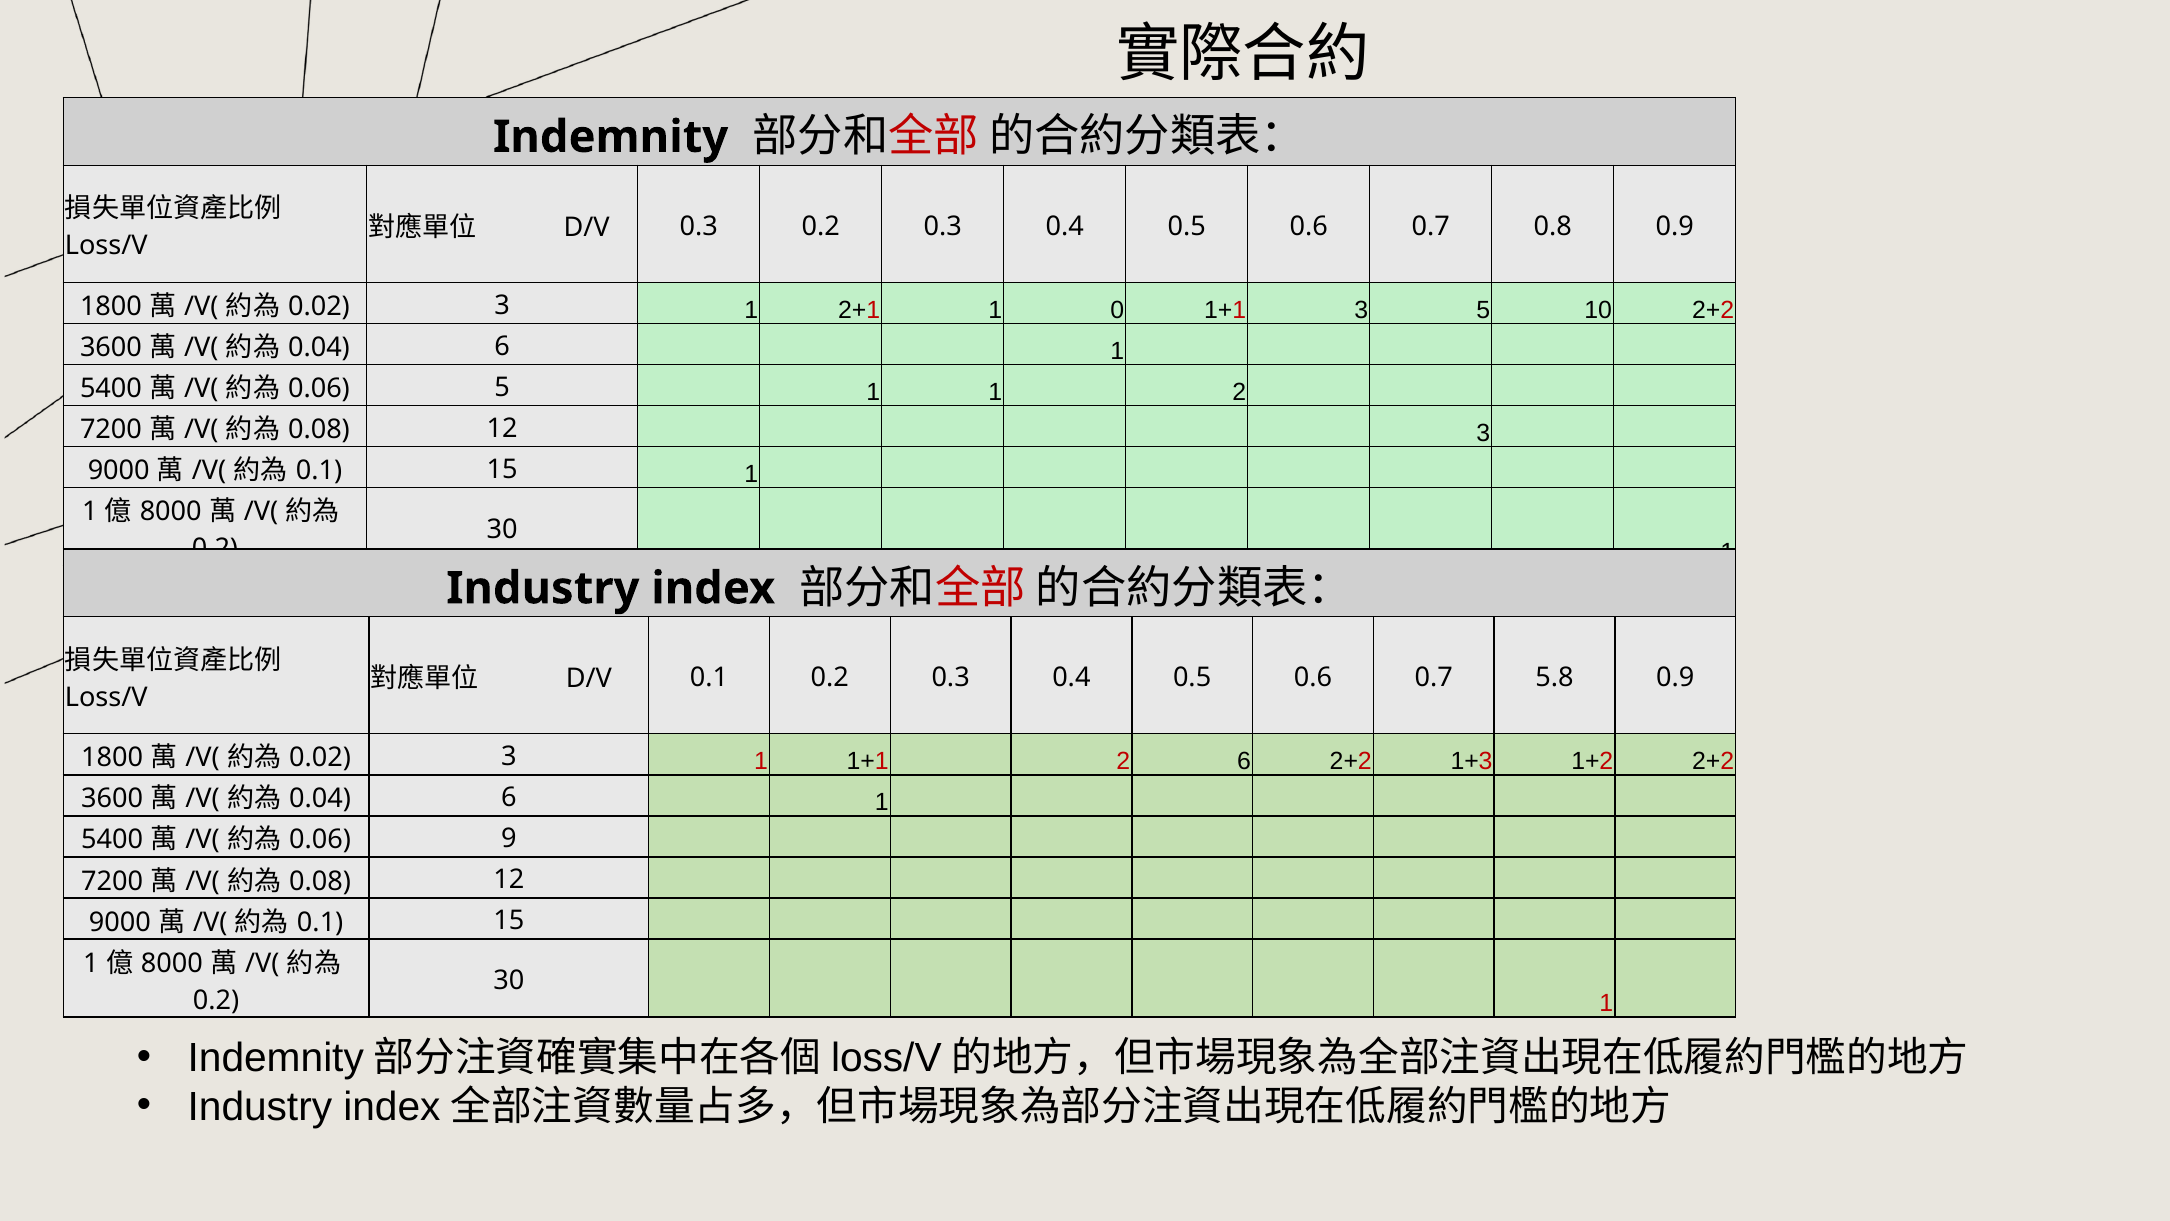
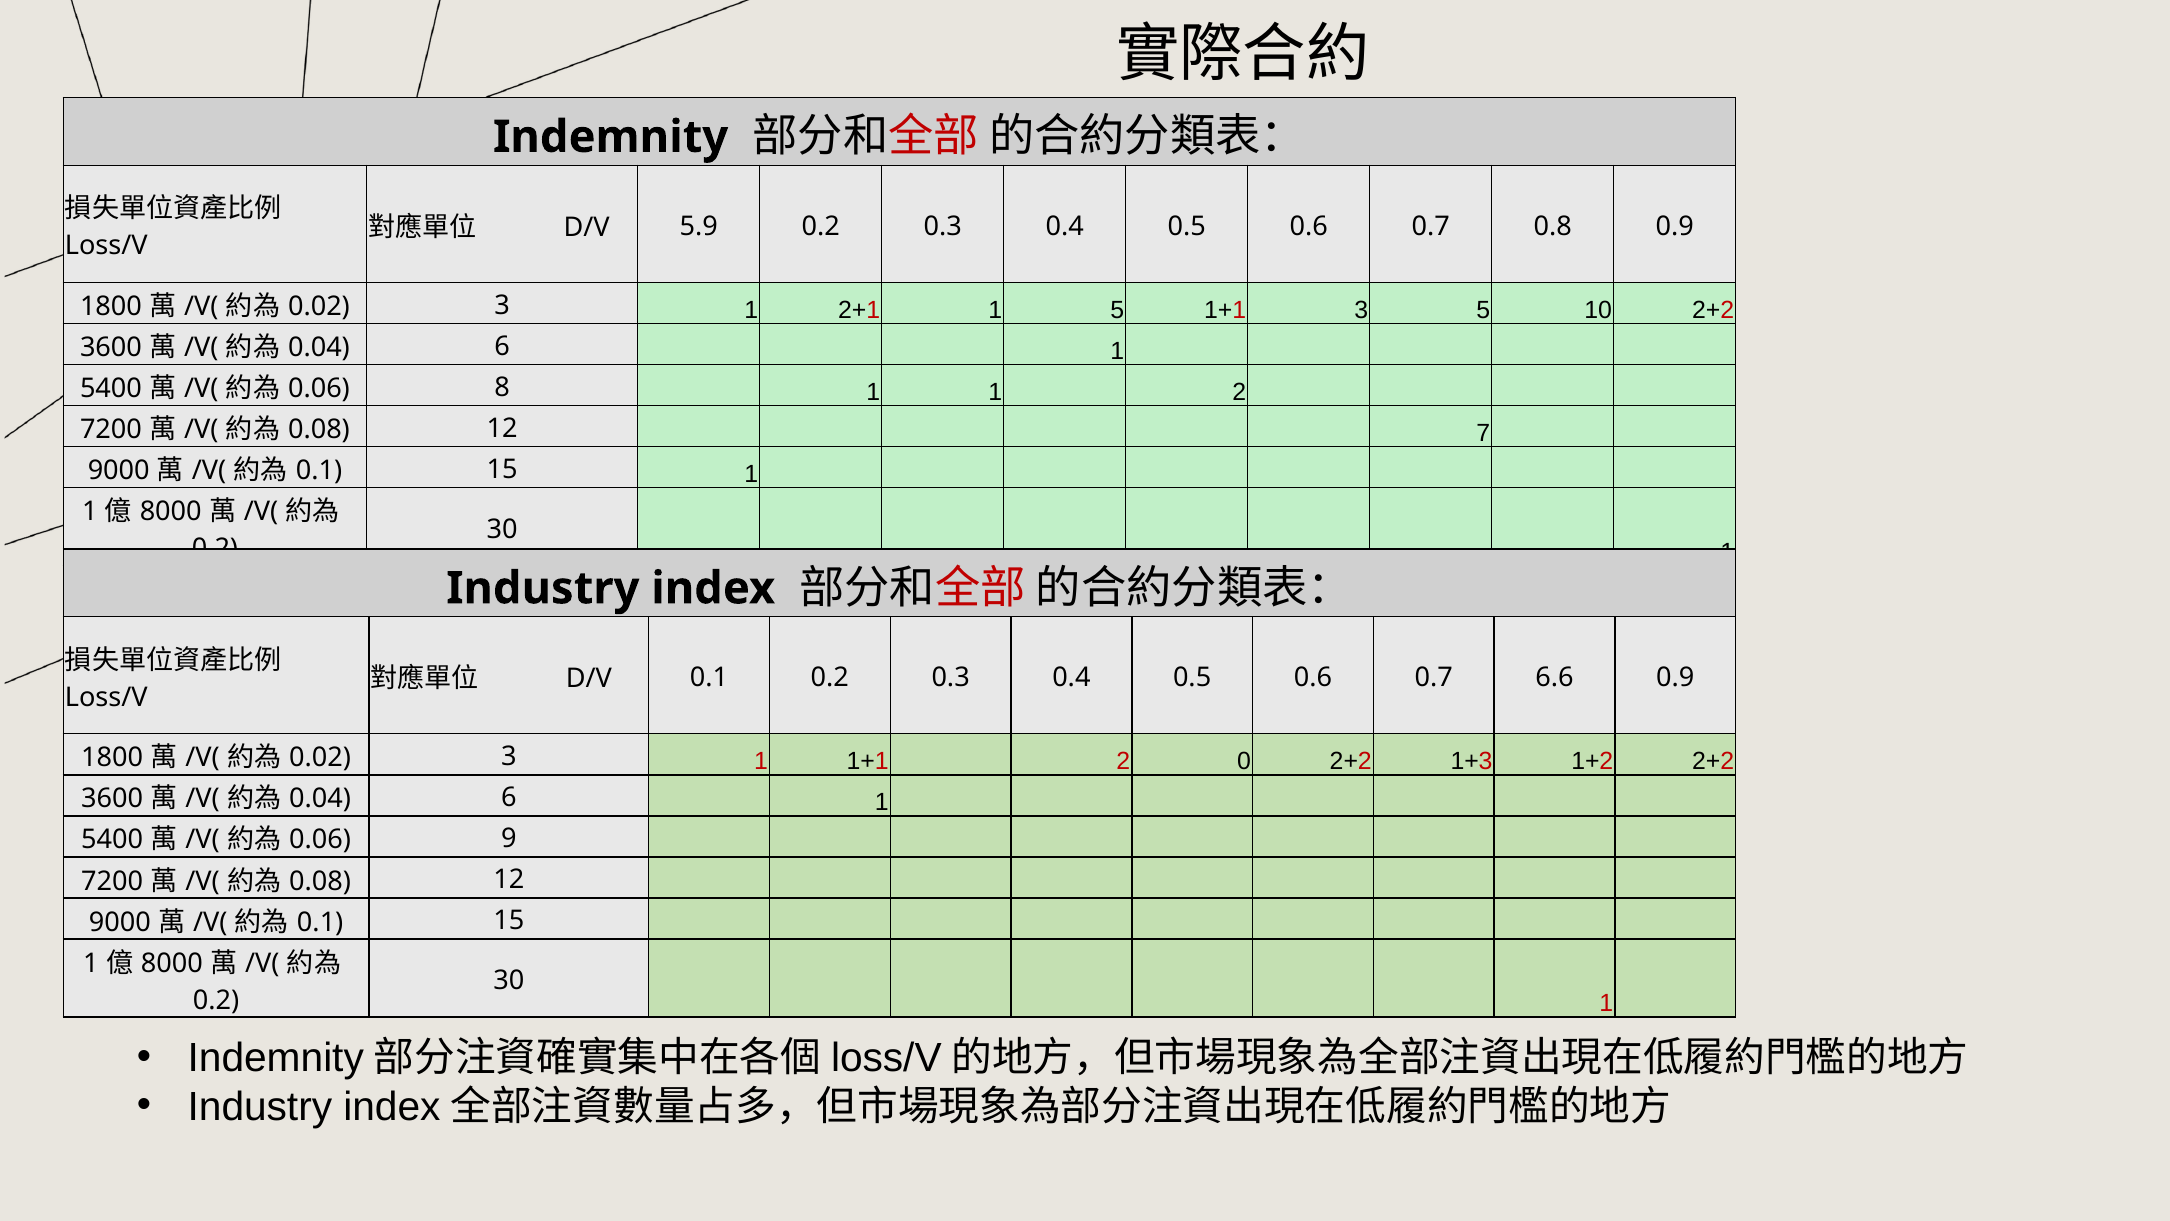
D/V 0.3: 0.3 -> 5.9
1 0: 0 -> 5
5 at (502, 387): 5 -> 8
12 3: 3 -> 7
5.8: 5.8 -> 6.6
2 6: 6 -> 0
